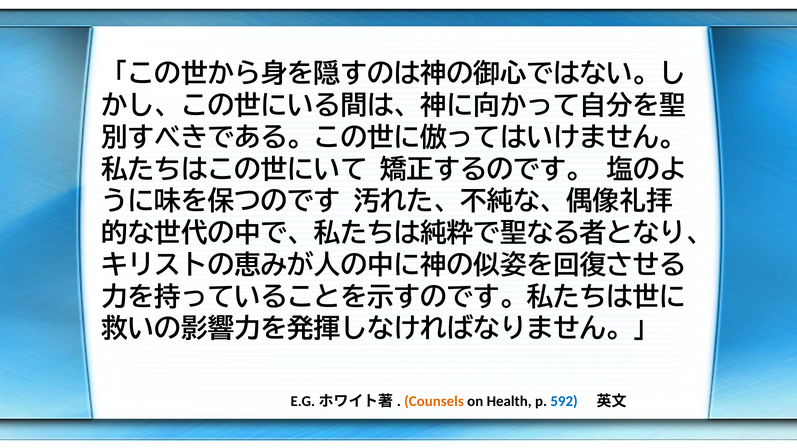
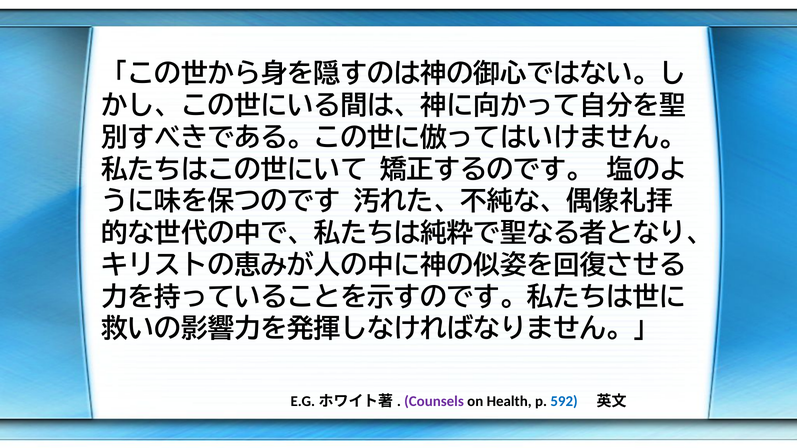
Counsels colour: orange -> purple
